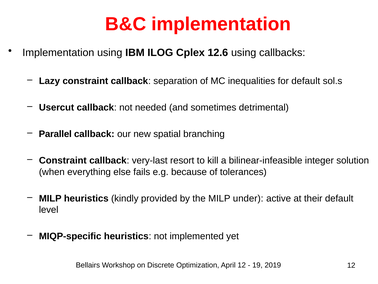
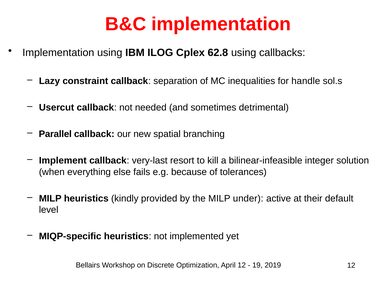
12.6: 12.6 -> 62.8
for default: default -> handle
Constraint at (63, 160): Constraint -> Implement
